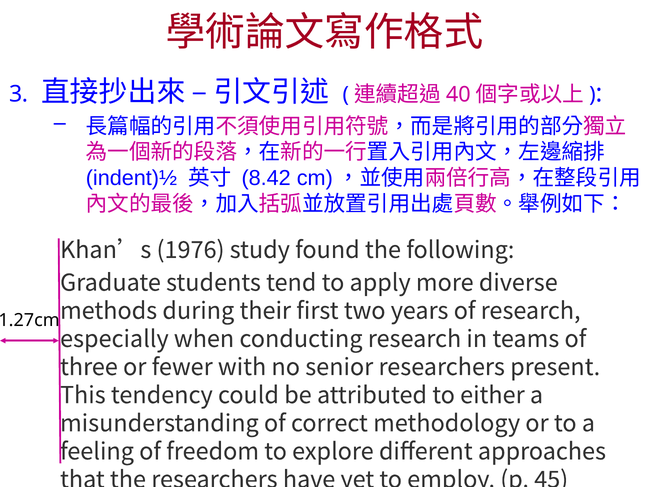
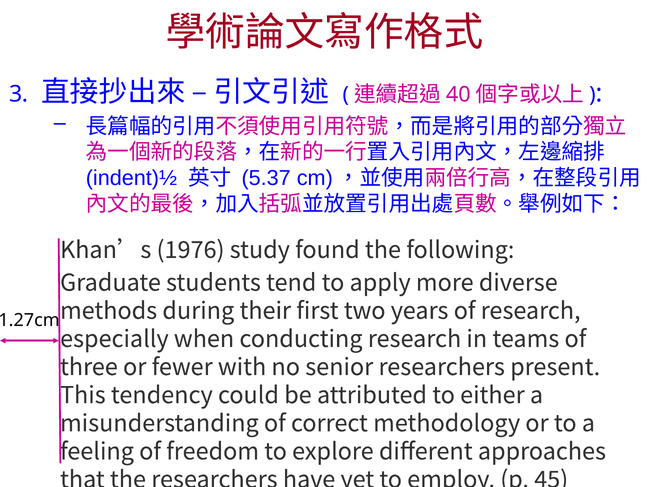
8.42: 8.42 -> 5.37
